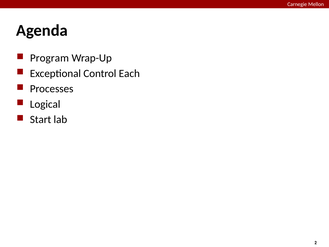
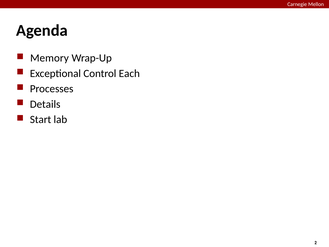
Program: Program -> Memory
Logical: Logical -> Details
